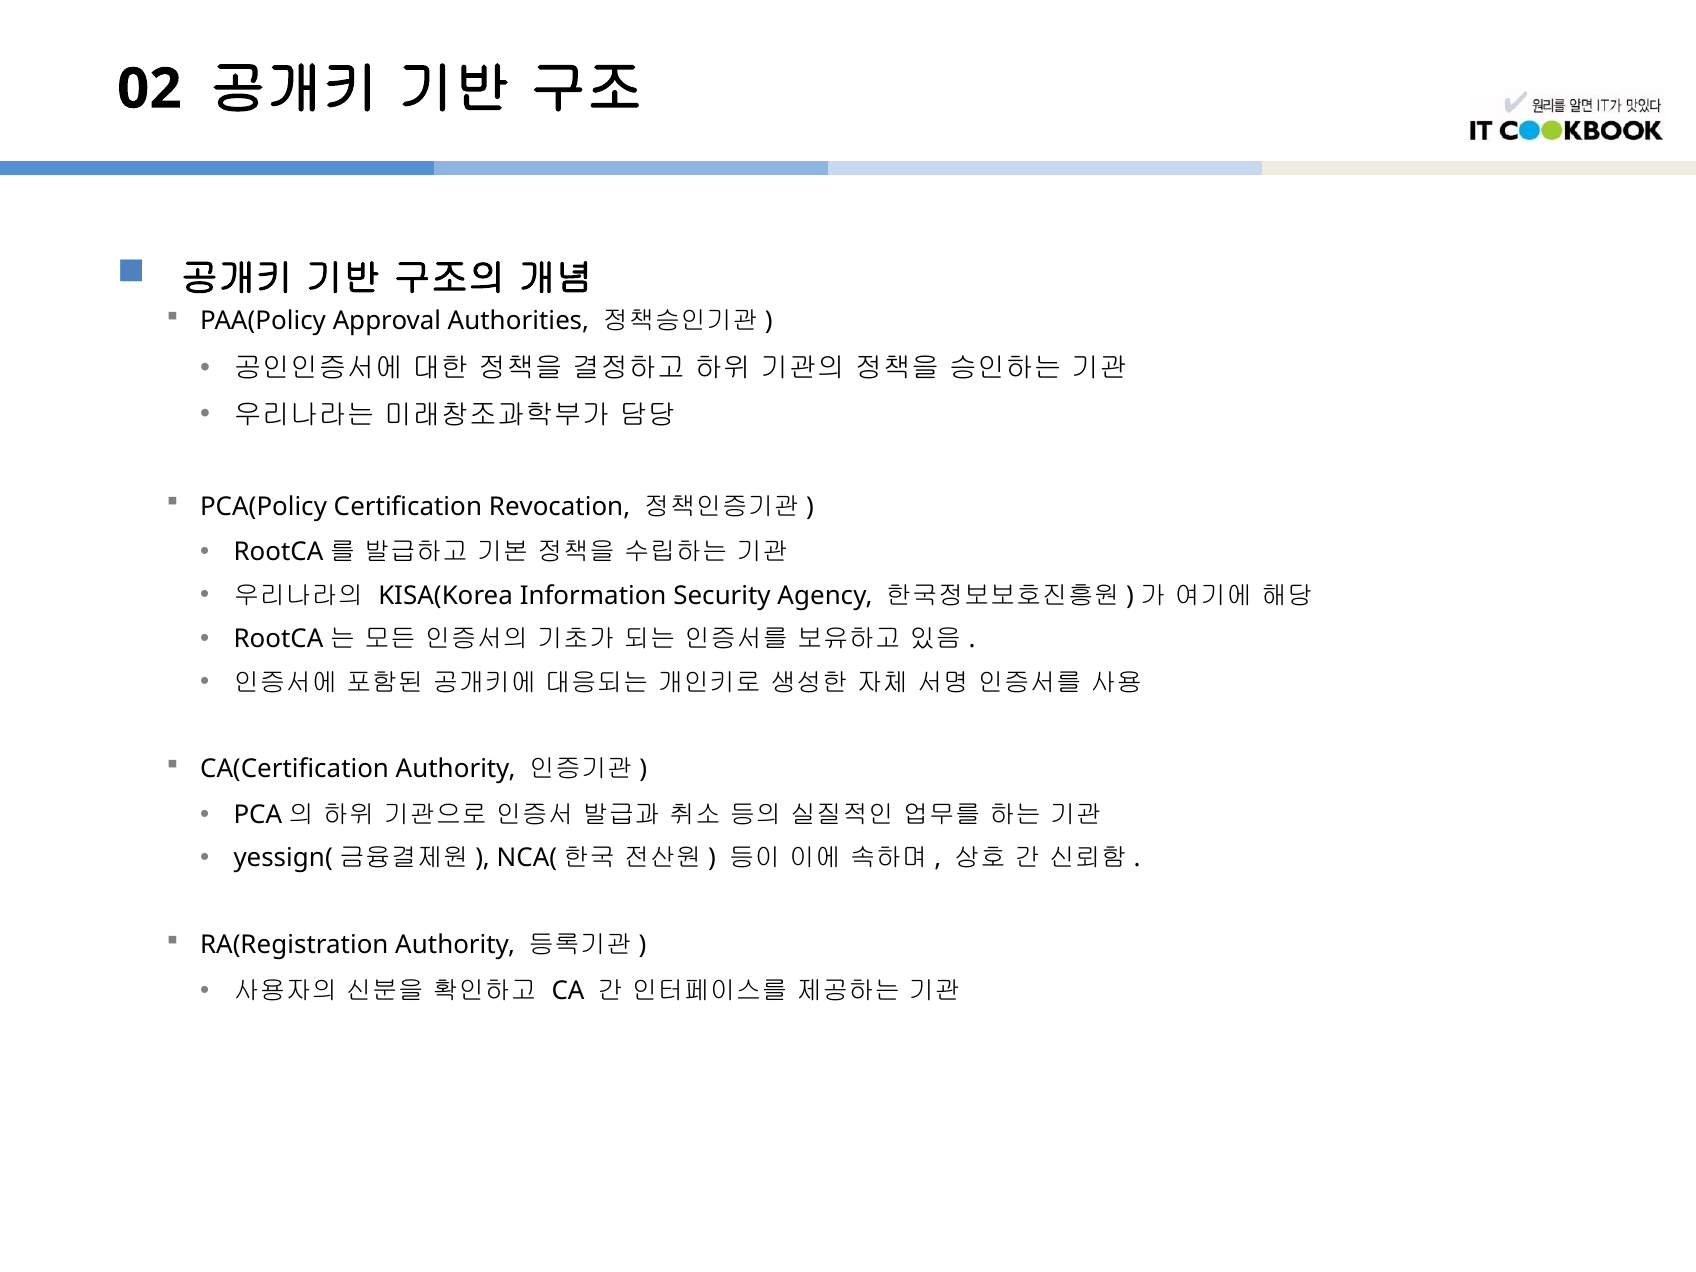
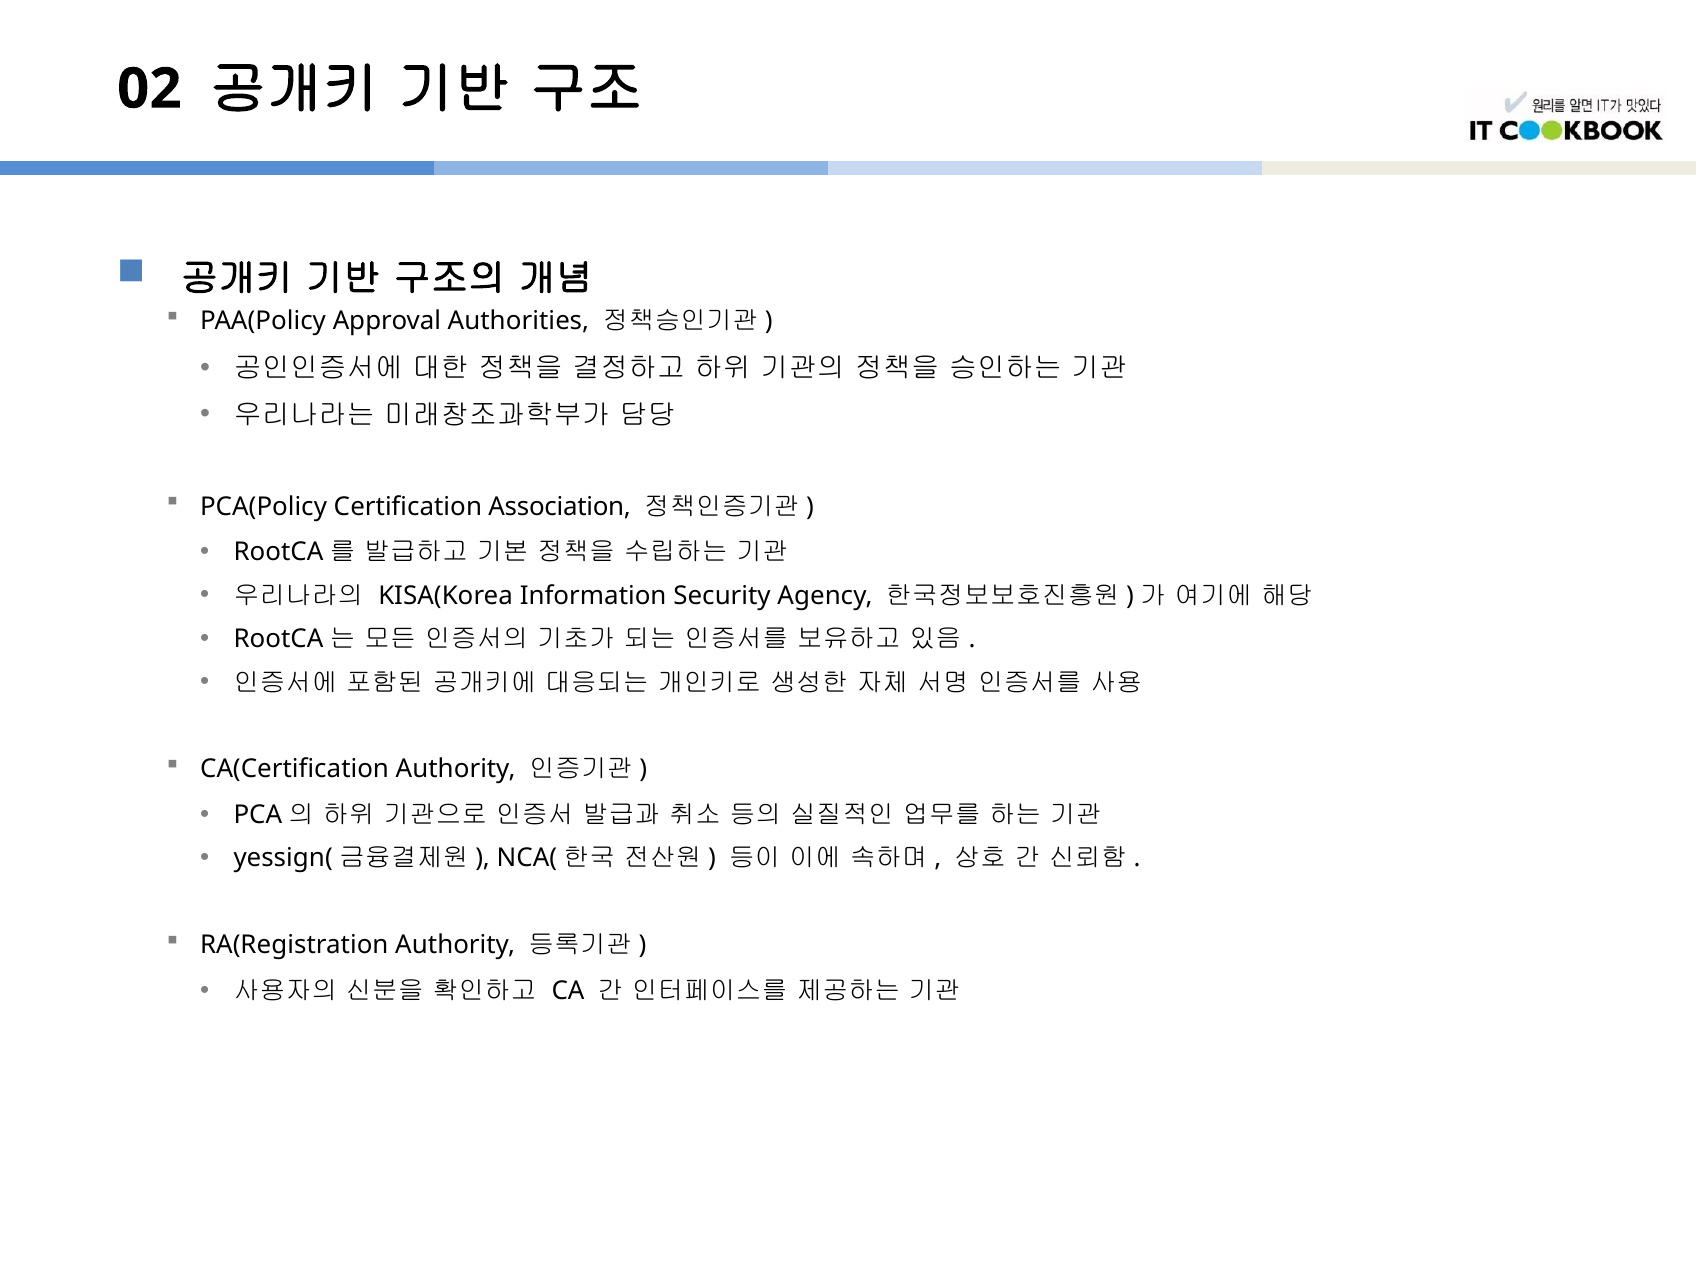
Revocation: Revocation -> Association
